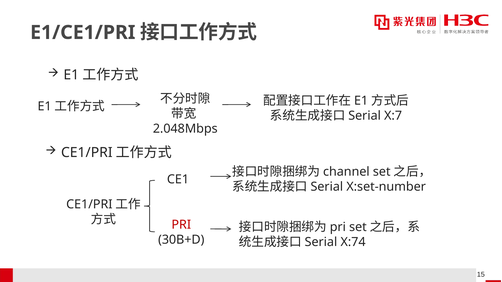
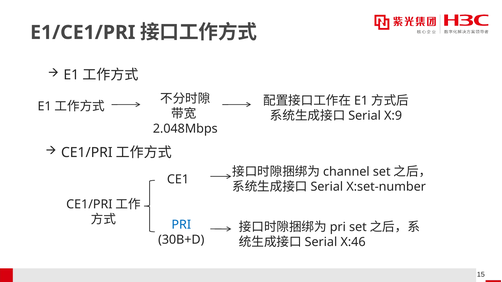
X:7: X:7 -> X:9
PRI colour: red -> blue
X:74: X:74 -> X:46
